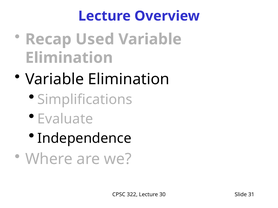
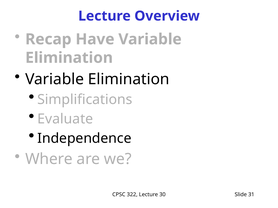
Used: Used -> Have
